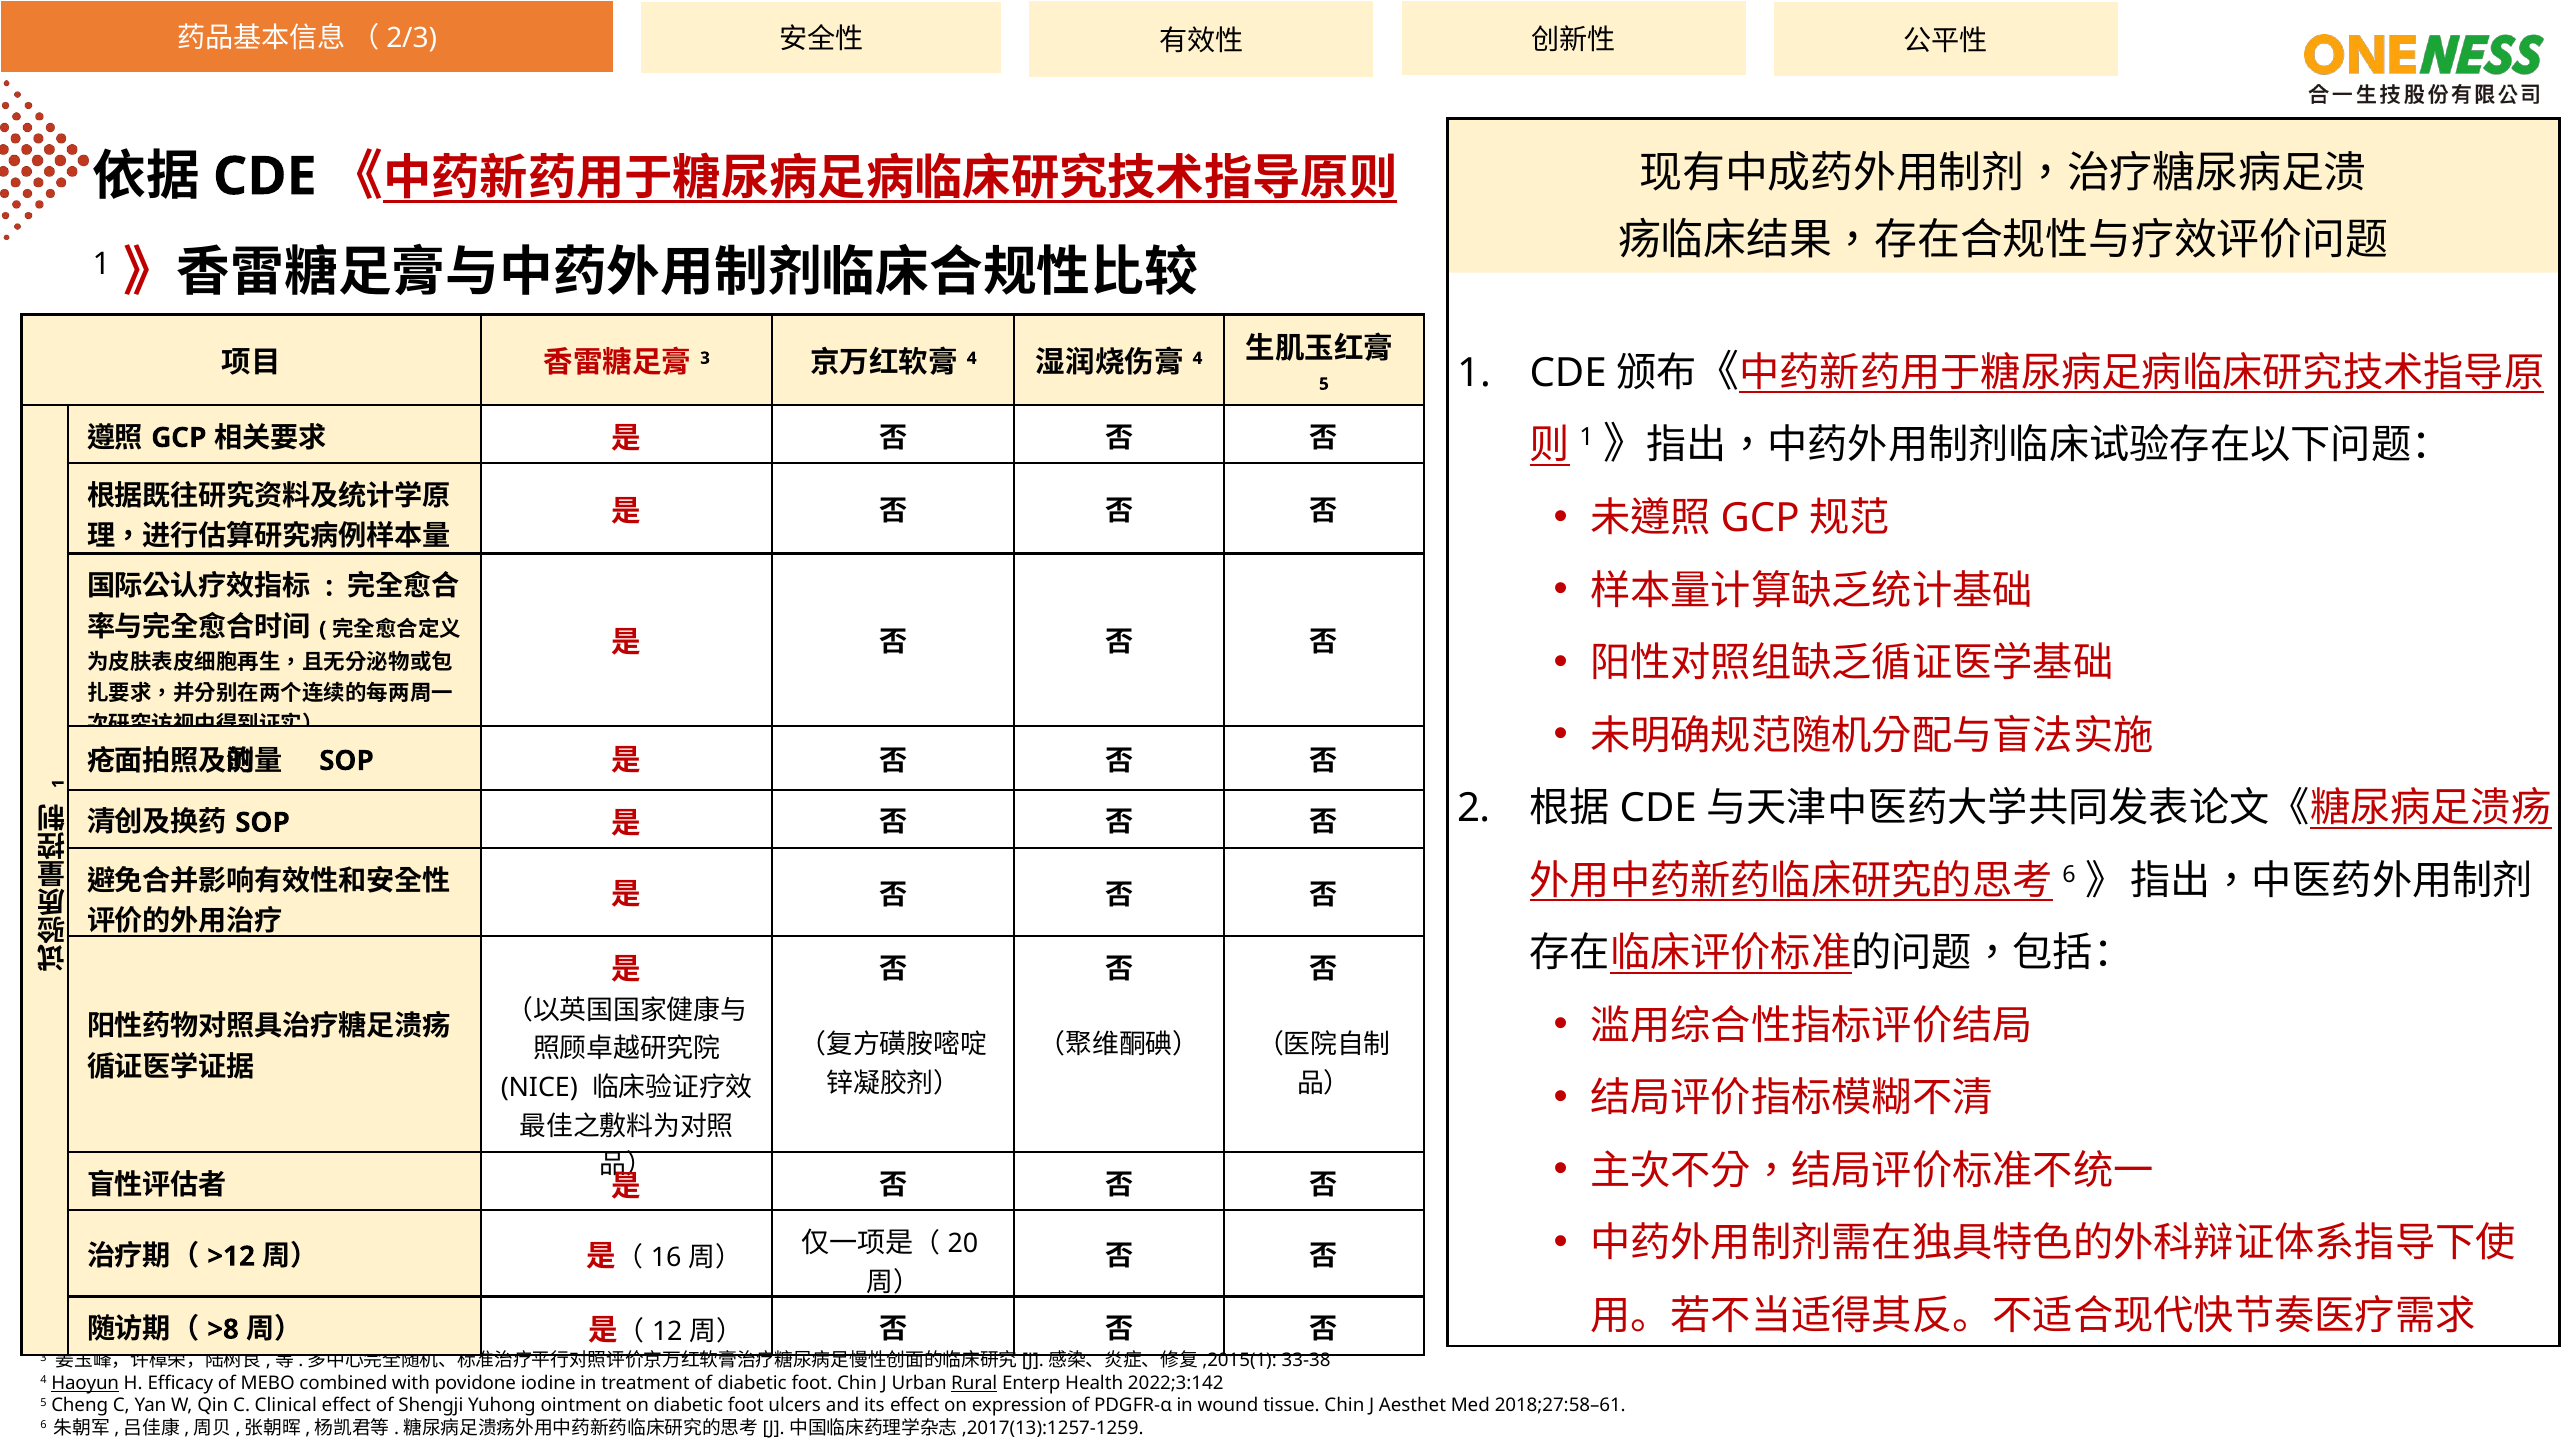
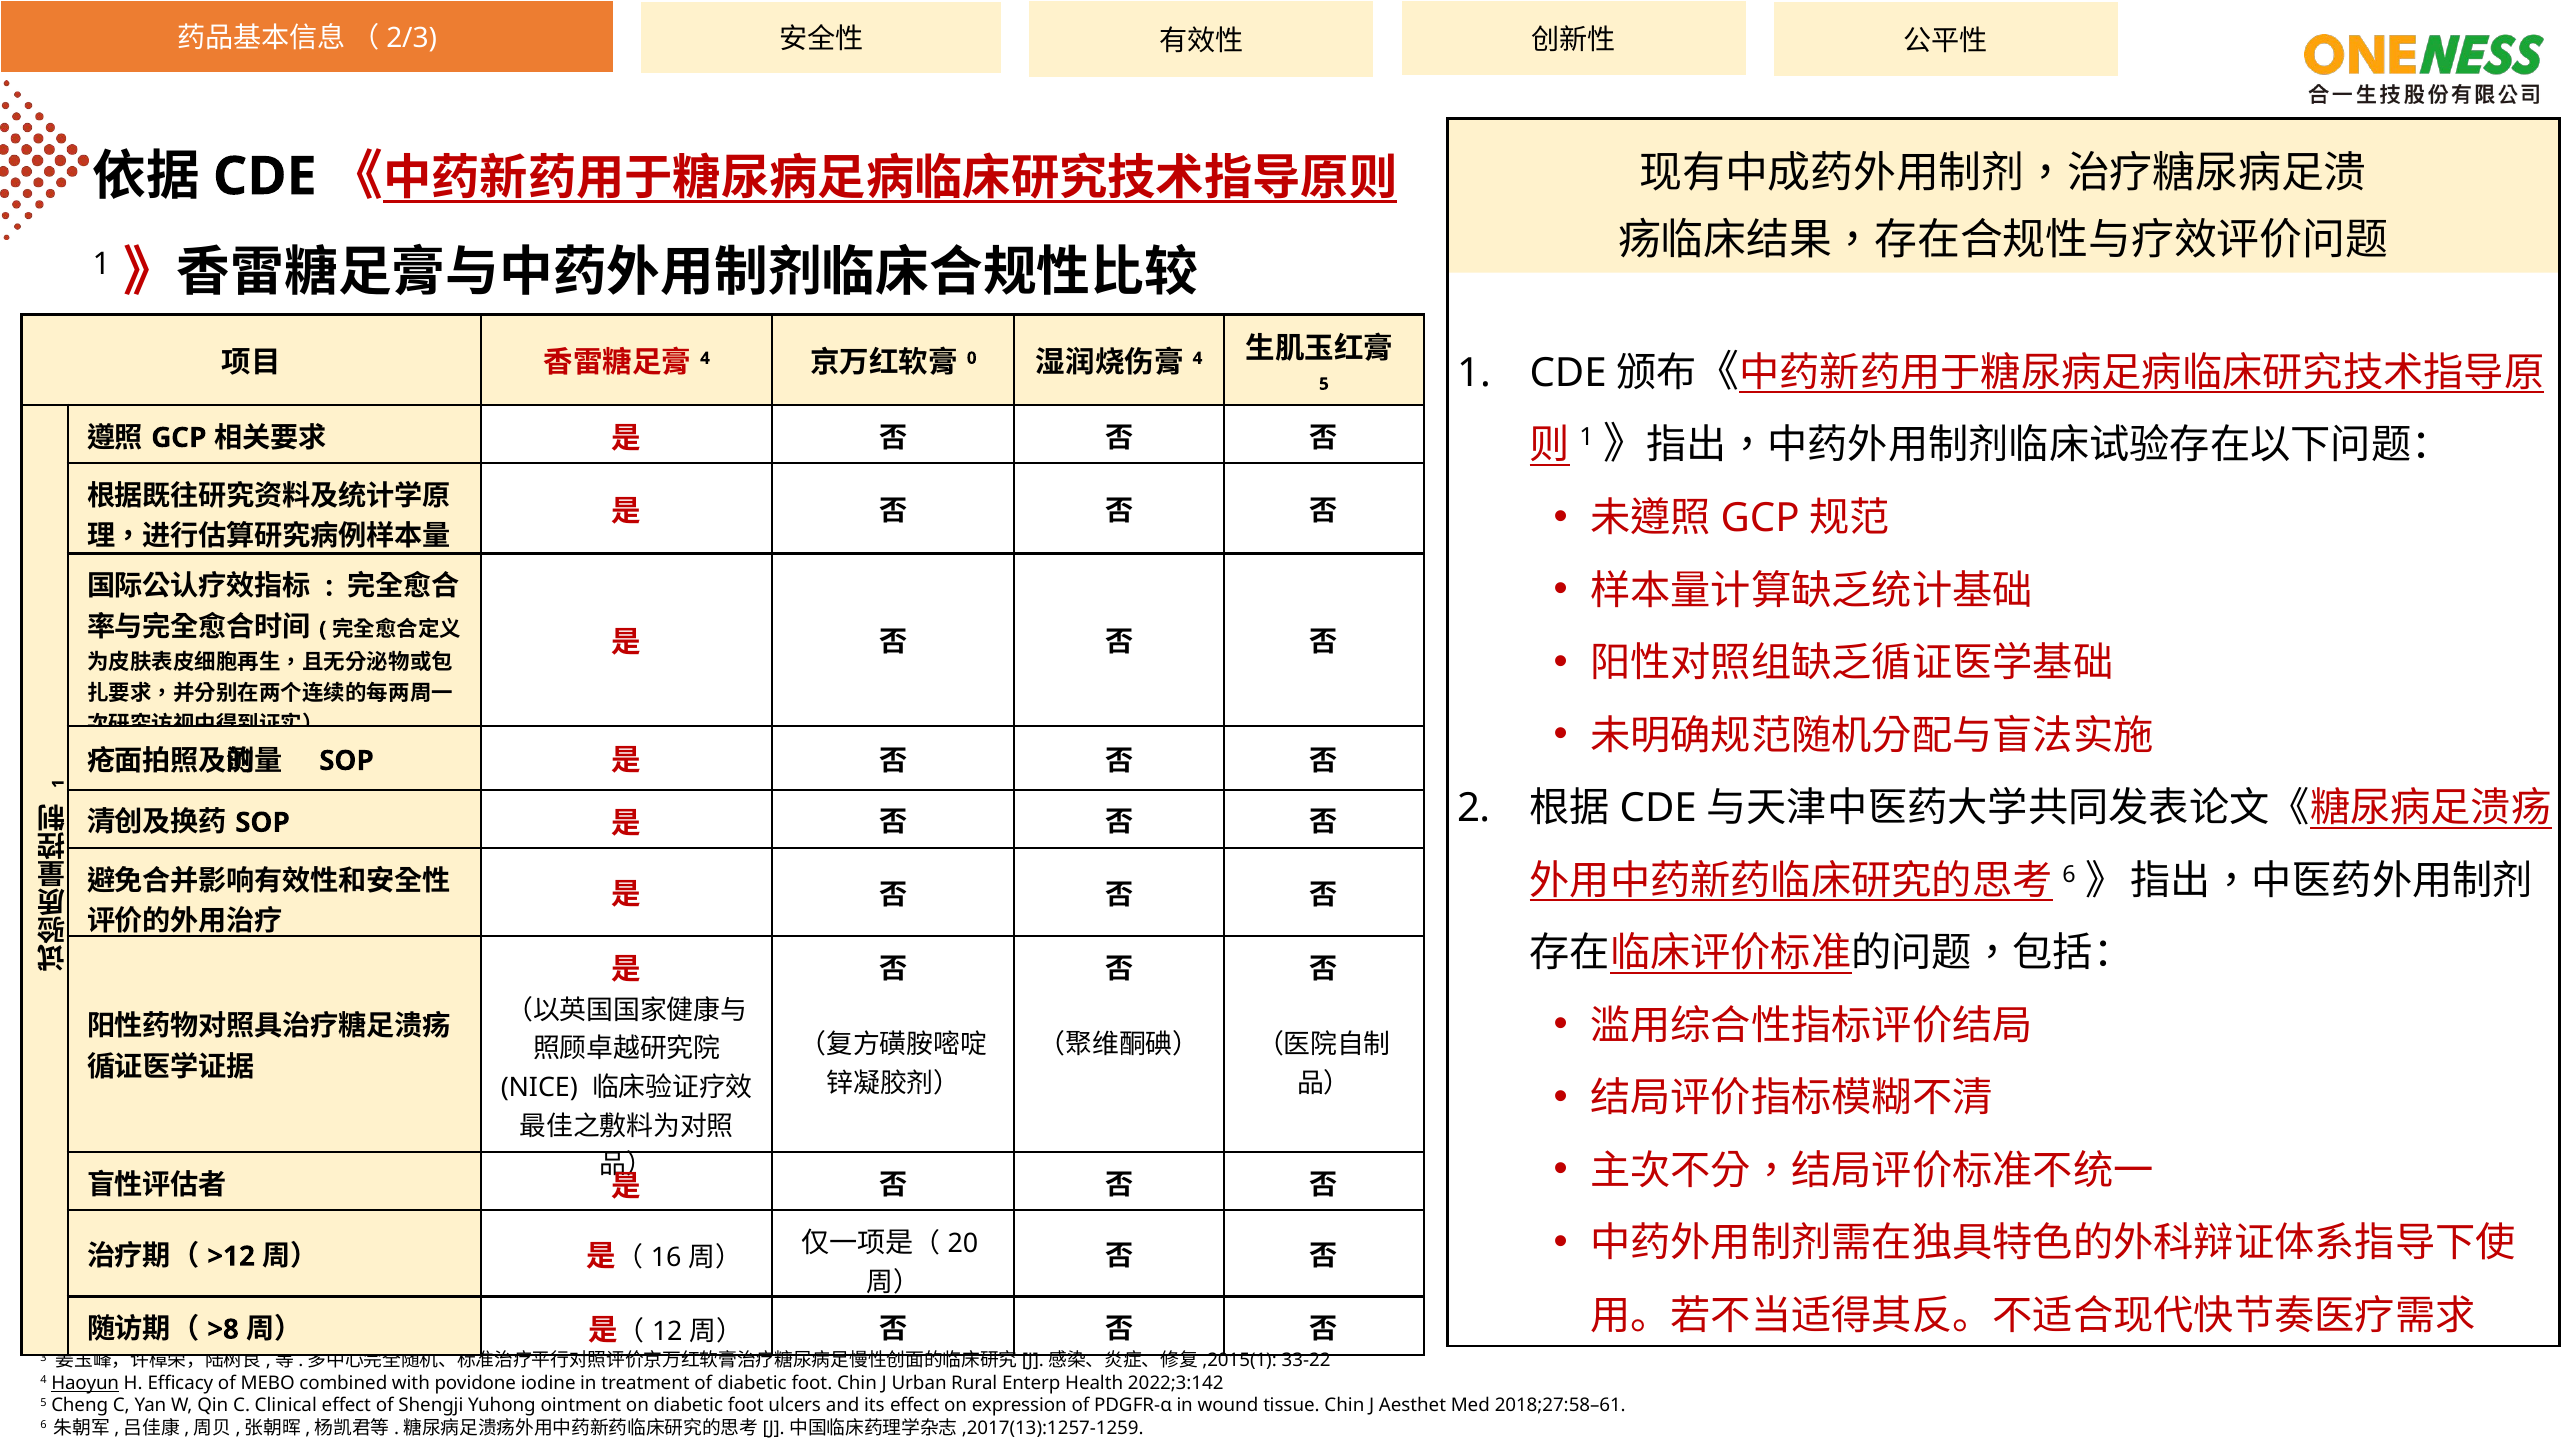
3 at (705, 358): 3 -> 4
4 at (972, 358): 4 -> 0
33-38: 33-38 -> 33-22
Rural underline: present -> none
